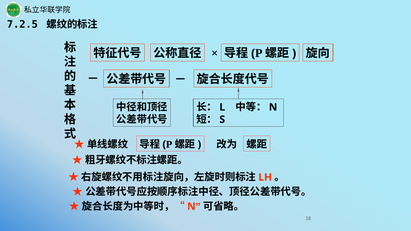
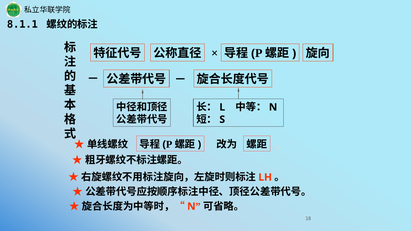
7.2.5: 7.2.5 -> 8.1.1
